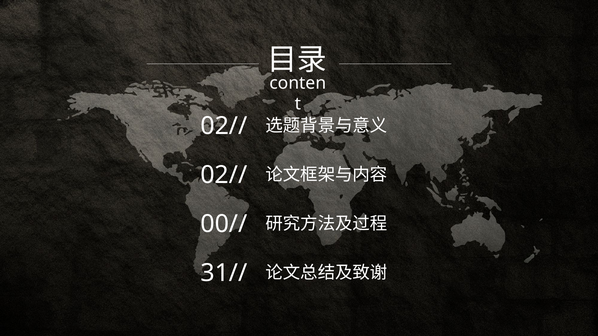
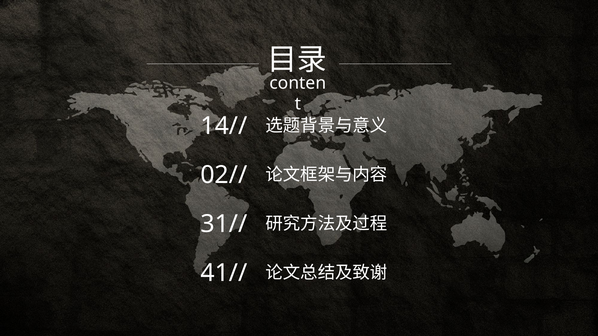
02// at (224, 126): 02// -> 14//
00//: 00// -> 31//
31//: 31// -> 41//
